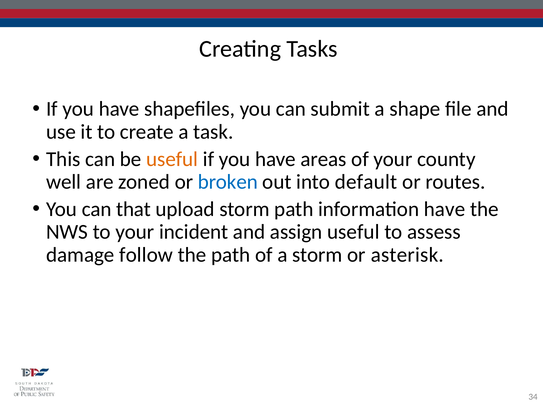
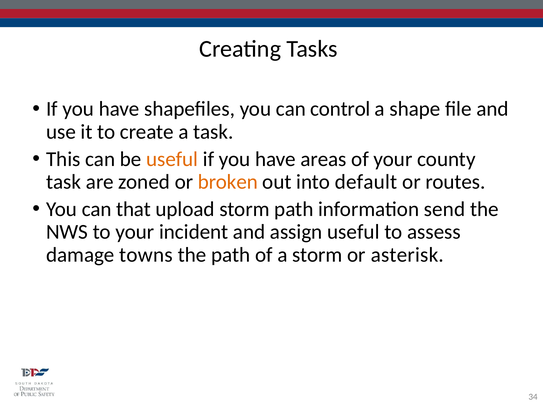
submit: submit -> control
well at (64, 182): well -> task
broken colour: blue -> orange
information have: have -> send
follow: follow -> towns
